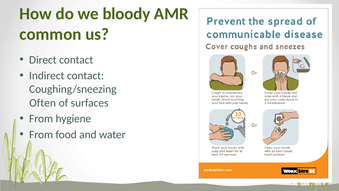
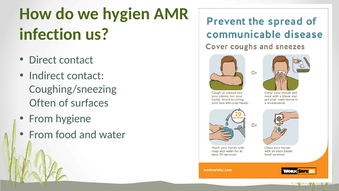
bloody: bloody -> hygien
common: common -> infection
